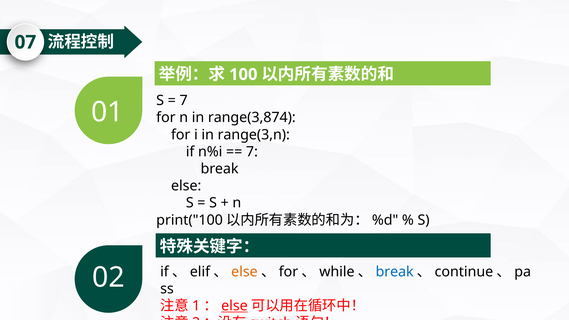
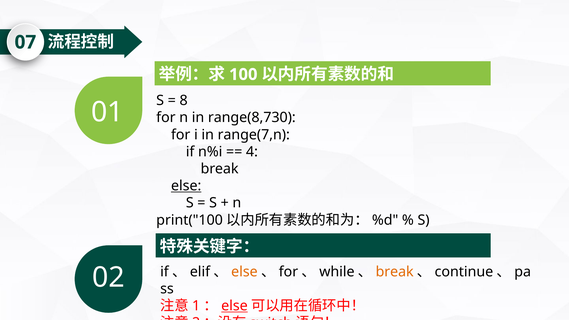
7 at (184, 101): 7 -> 8
range(3,874: range(3,874 -> range(8,730
range(3,n: range(3,n -> range(7,n
7 at (252, 152): 7 -> 4
else at (186, 186) underline: none -> present
break at (395, 272) colour: blue -> orange
